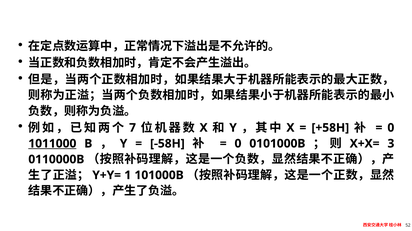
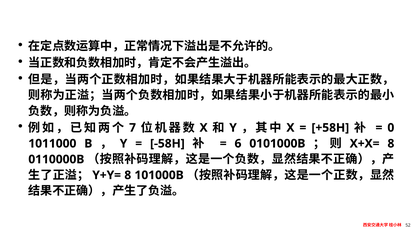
1011000 underline: present -> none
0 at (238, 144): 0 -> 6
3 at (391, 144): 3 -> 8
1 at (128, 176): 1 -> 8
